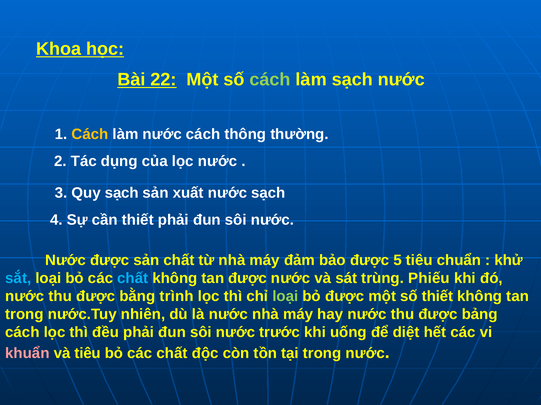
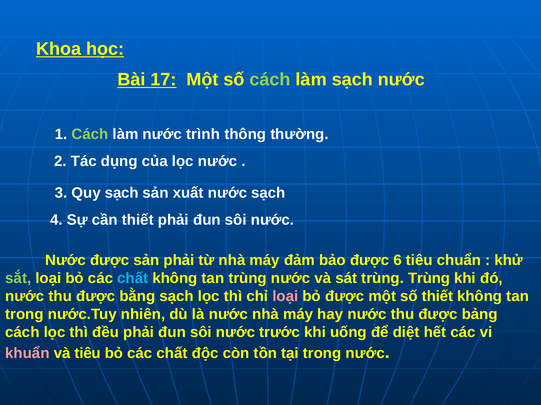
22: 22 -> 17
Cách at (90, 134) colour: yellow -> light green
nước cách: cách -> trình
sản chất: chất -> phải
5: 5 -> 6
sắt colour: light blue -> light green
tan được: được -> trùng
trùng Phiếu: Phiếu -> Trùng
bằng trình: trình -> sạch
loại at (285, 297) colour: light green -> pink
